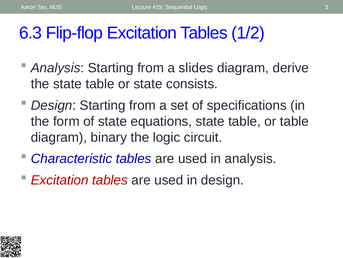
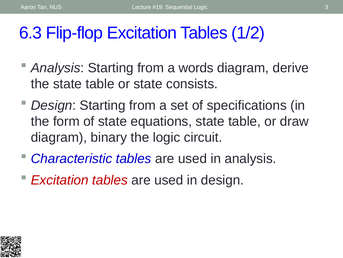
slides: slides -> words
or table: table -> draw
